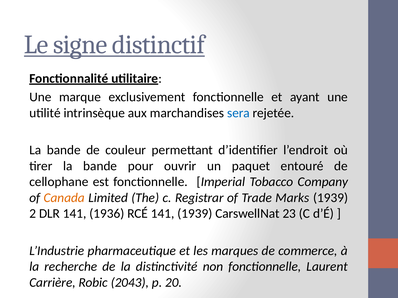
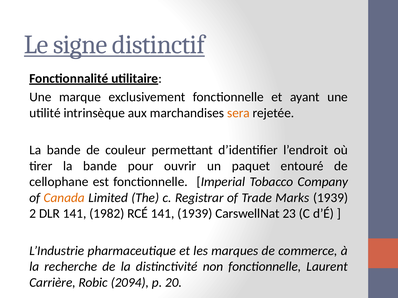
sera colour: blue -> orange
1936: 1936 -> 1982
2043: 2043 -> 2094
